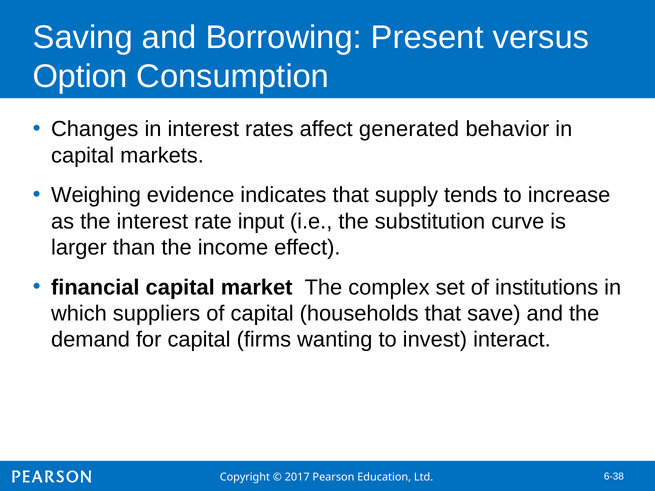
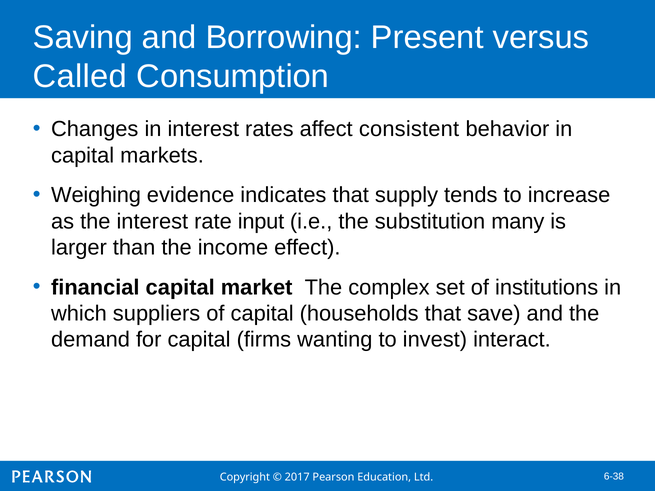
Option: Option -> Called
generated: generated -> consistent
curve: curve -> many
